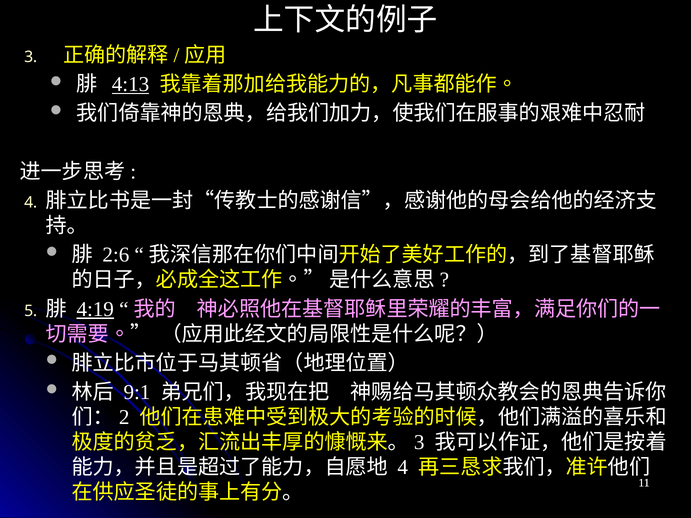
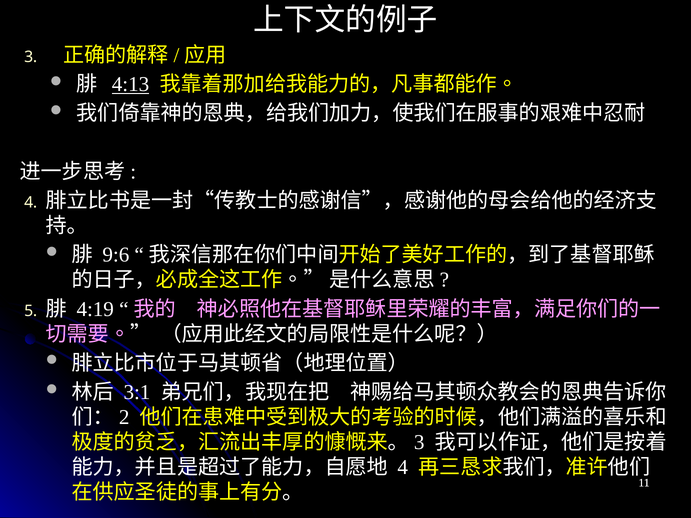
2:6: 2:6 -> 9:6
4:19 underline: present -> none
9:1: 9:1 -> 3:1
